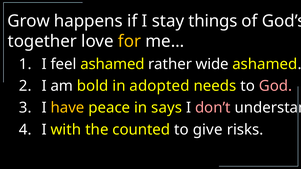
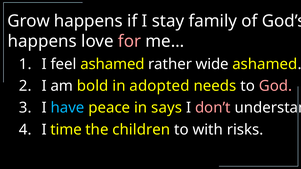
things: things -> family
together at (42, 41): together -> happens
for colour: yellow -> pink
have colour: yellow -> light blue
with: with -> time
counted: counted -> children
give: give -> with
